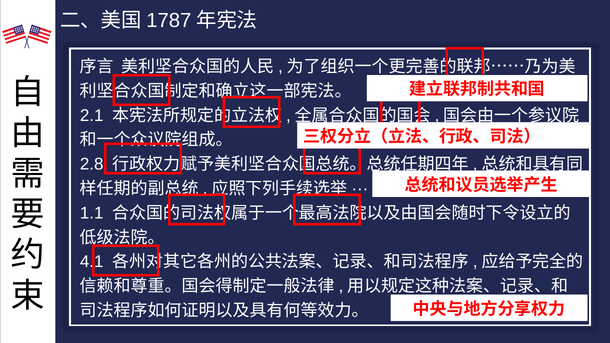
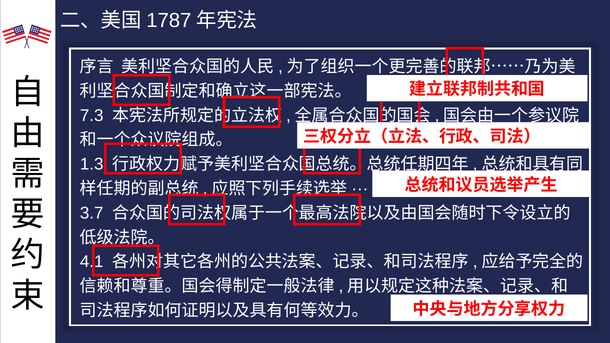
2.1: 2.1 -> 7.3
2.8: 2.8 -> 1.3
1.1: 1.1 -> 3.7
